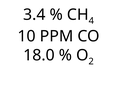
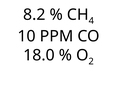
3.4: 3.4 -> 8.2
